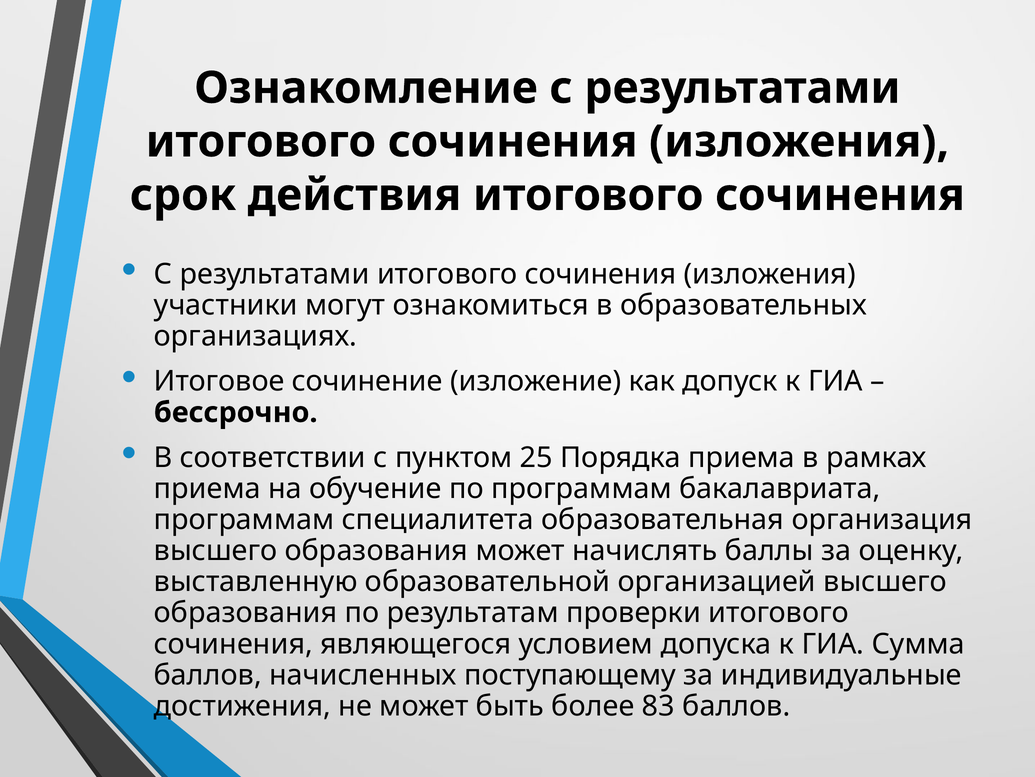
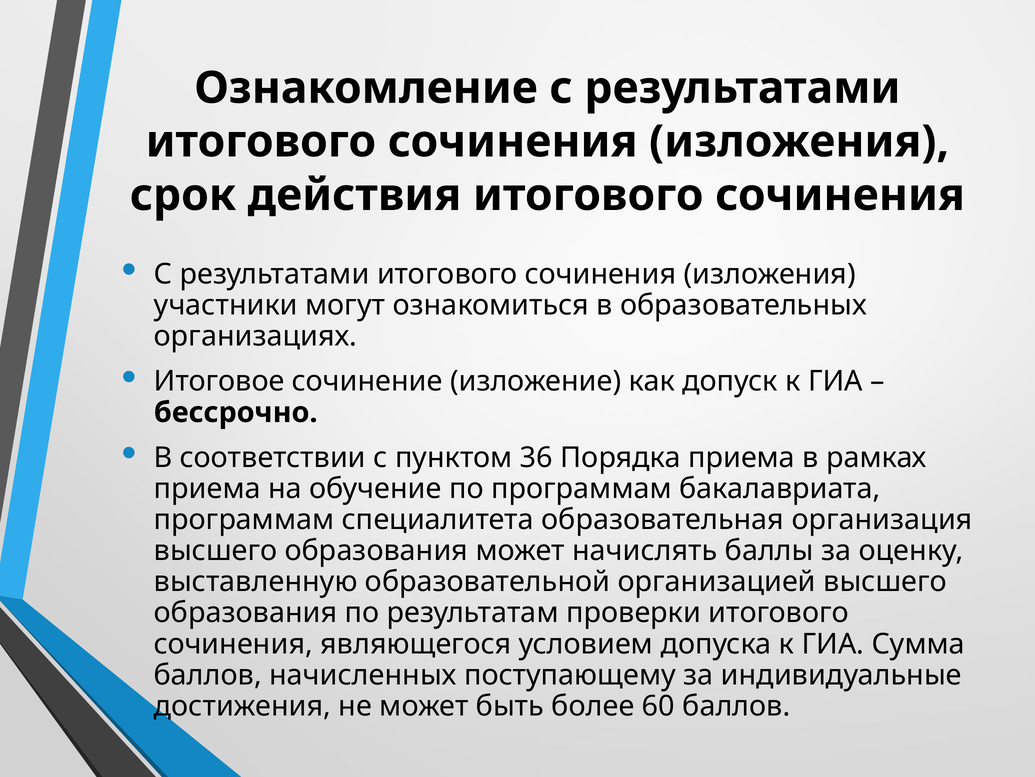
25: 25 -> 36
83: 83 -> 60
